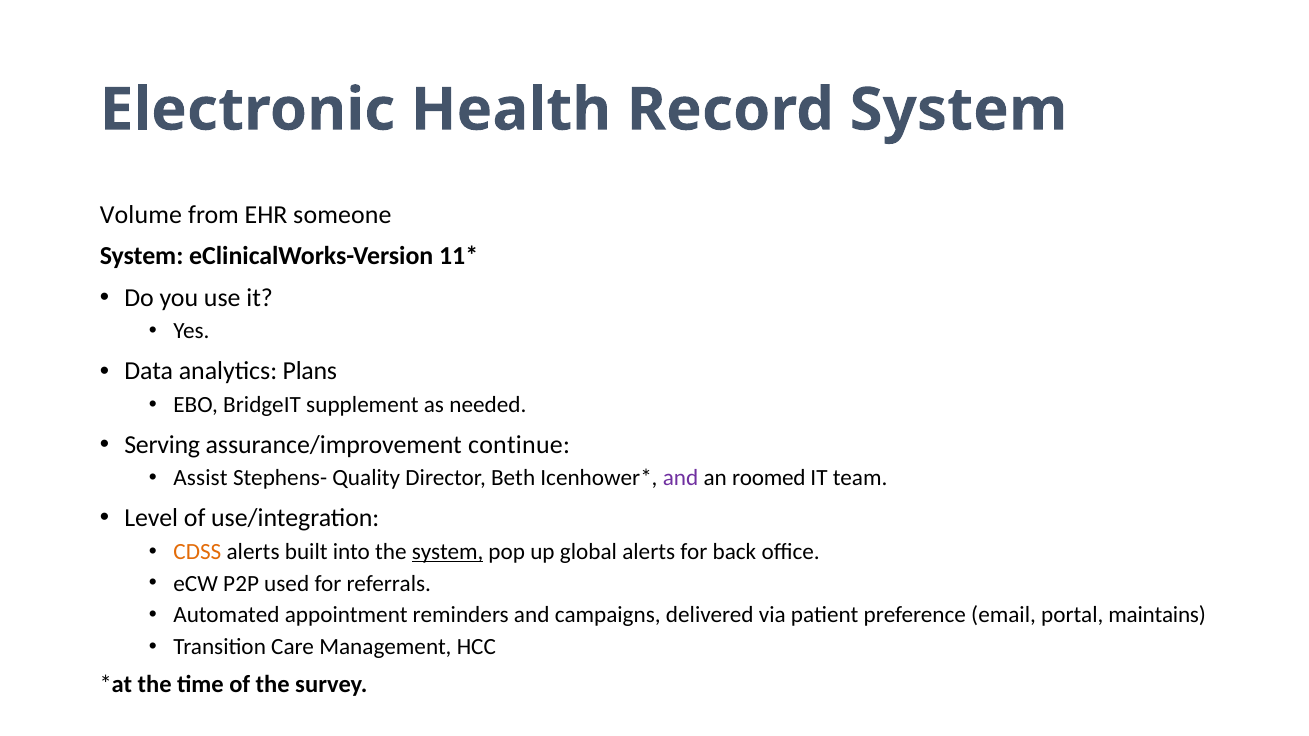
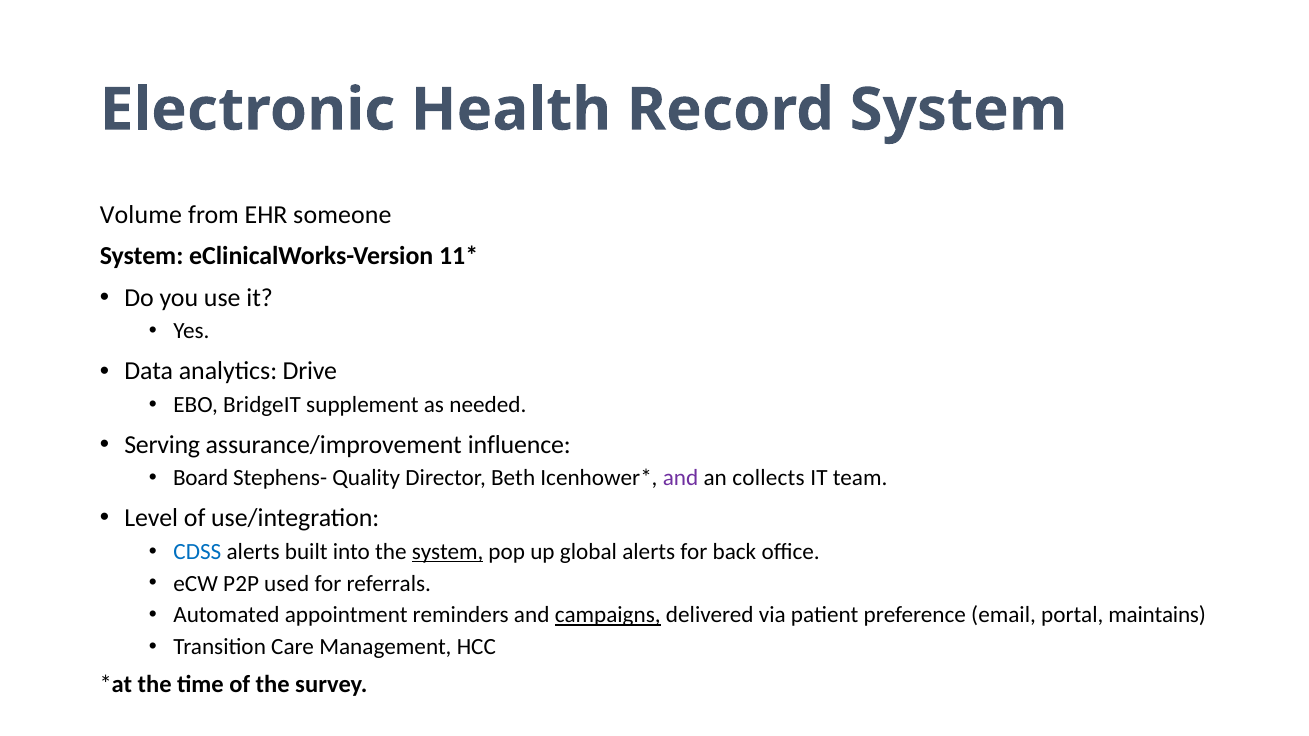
Plans: Plans -> Drive
continue: continue -> influence
Assist: Assist -> Board
roomed: roomed -> collects
CDSS colour: orange -> blue
campaigns underline: none -> present
